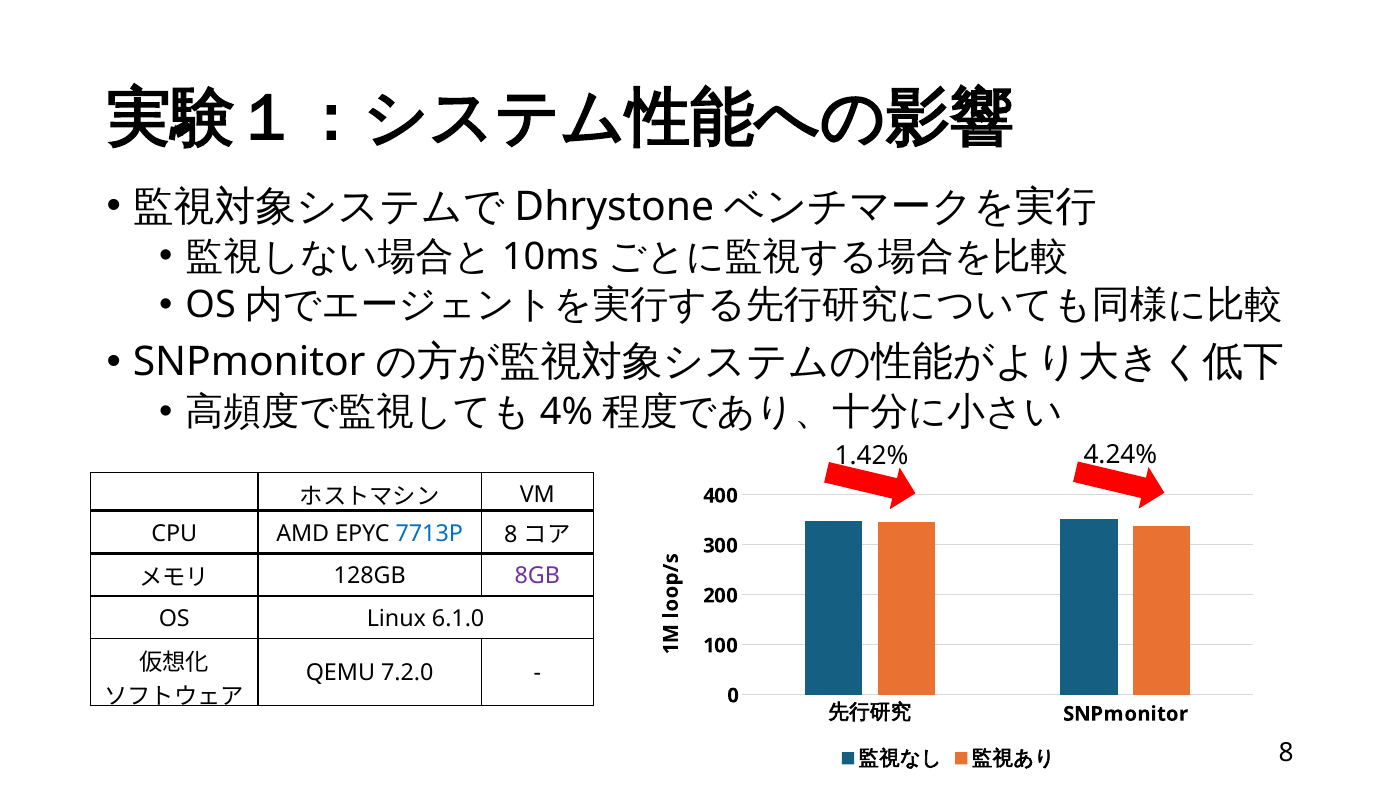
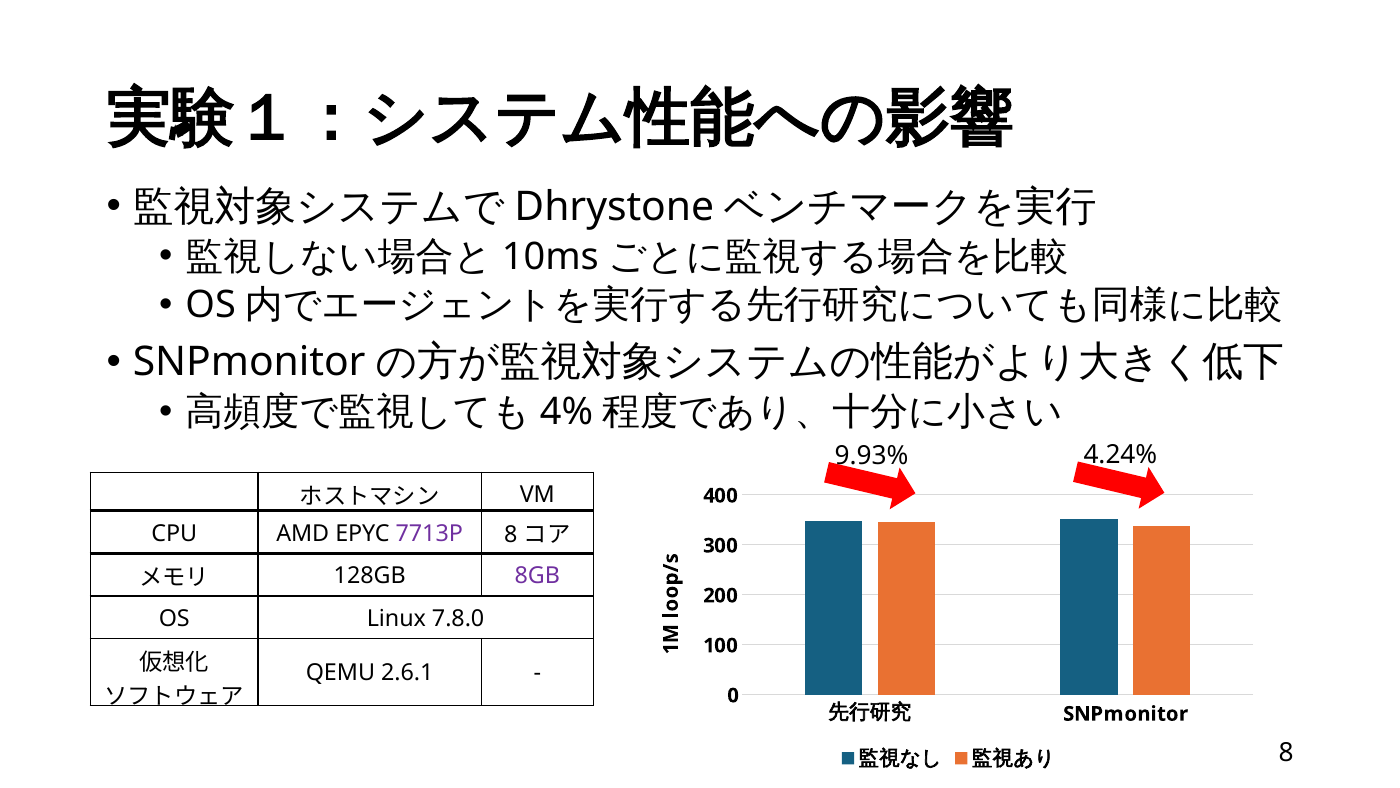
1.42%: 1.42% -> 9.93%
7713P colour: blue -> purple
6.1.0: 6.1.0 -> 7.8.0
7.2.0: 7.2.0 -> 2.6.1
